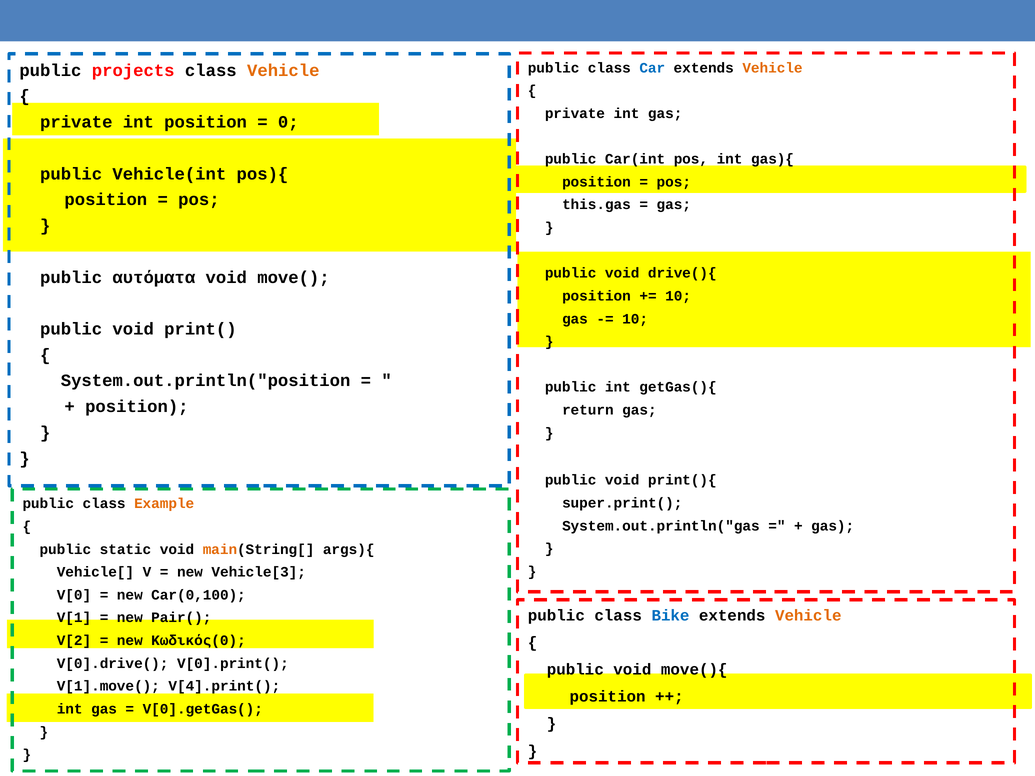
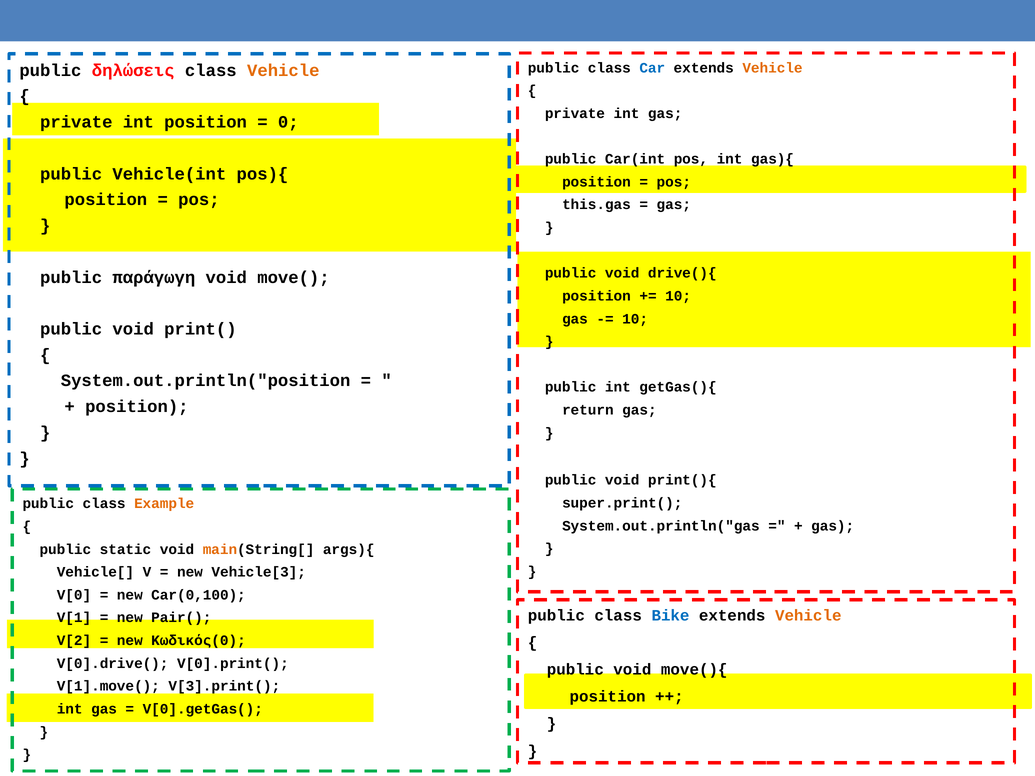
projects: projects -> δηλώσεις
αυτόματα: αυτόματα -> παράγωγη
V[4].print(: V[4].print( -> V[3].print(
